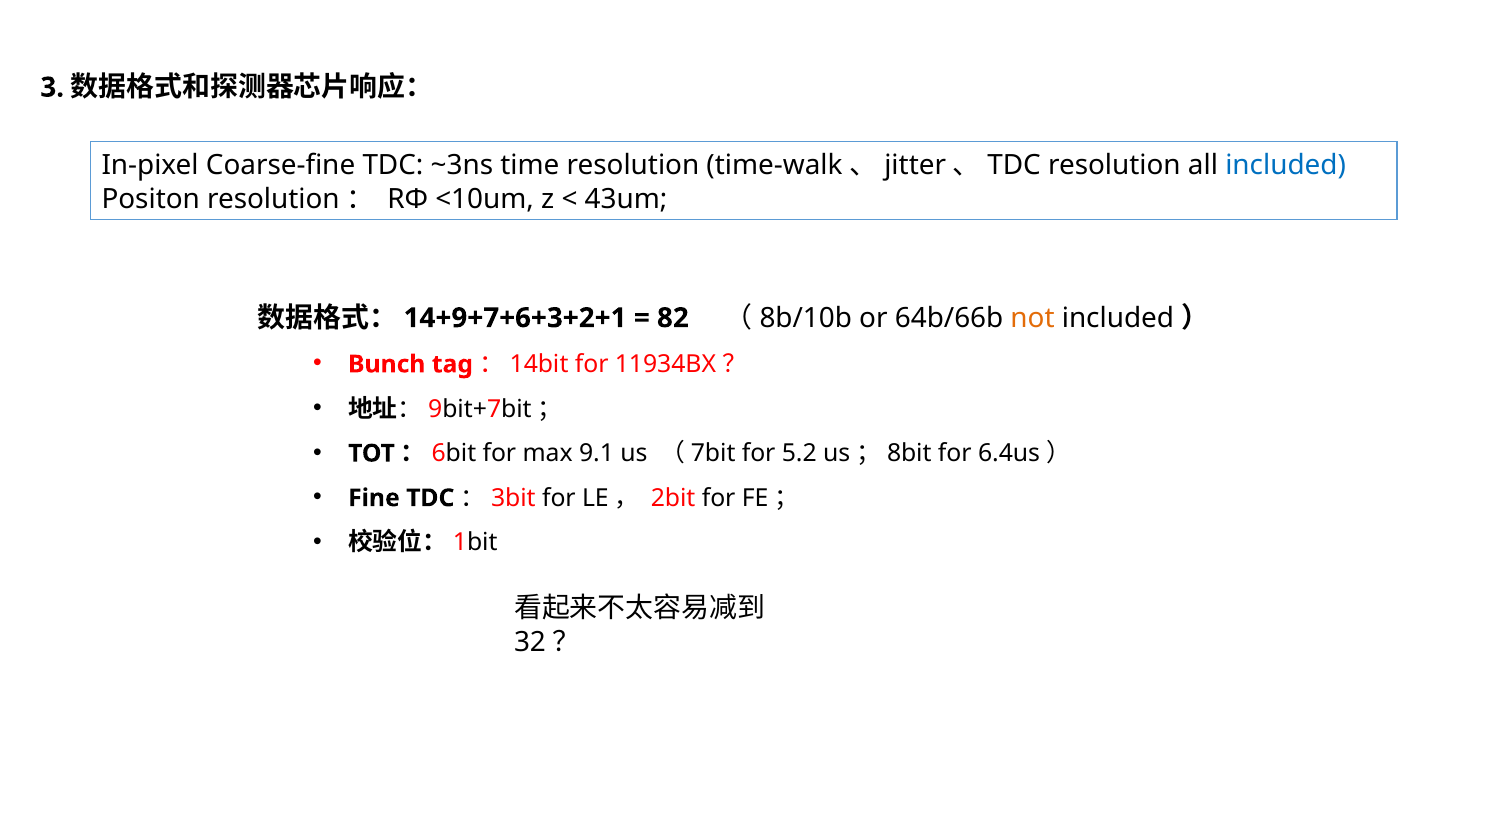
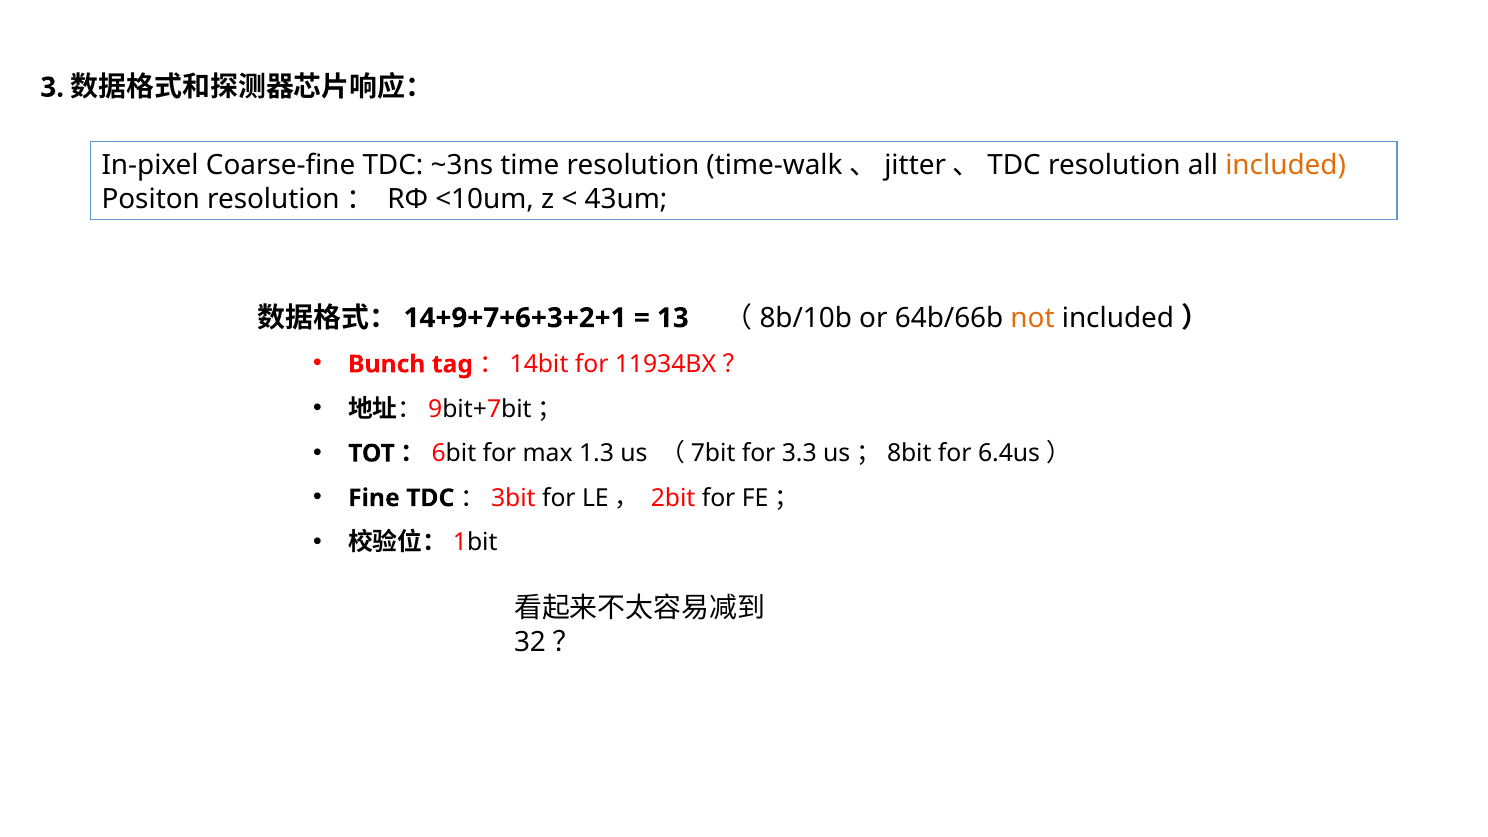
included at (1286, 166) colour: blue -> orange
82: 82 -> 13
9.1: 9.1 -> 1.3
5.2: 5.2 -> 3.3
